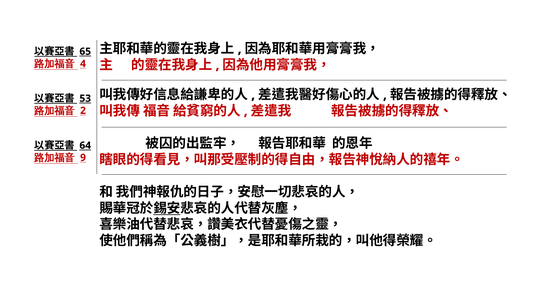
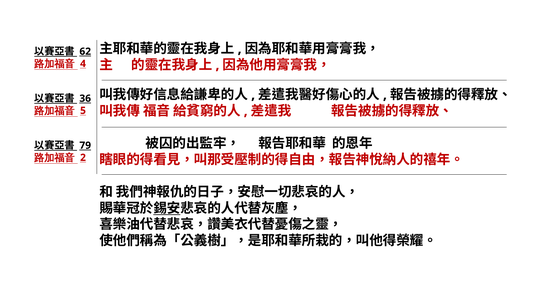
65: 65 -> 62
53: 53 -> 36
2: 2 -> 5
64: 64 -> 79
9: 9 -> 2
